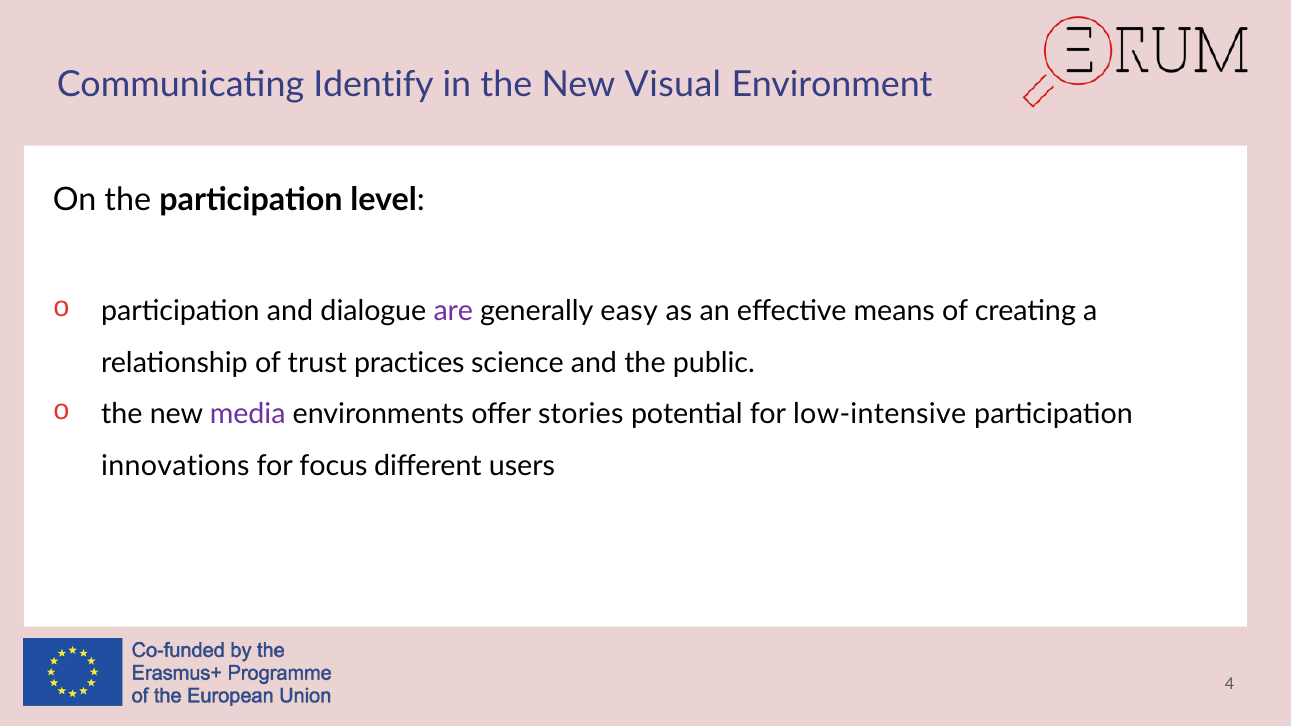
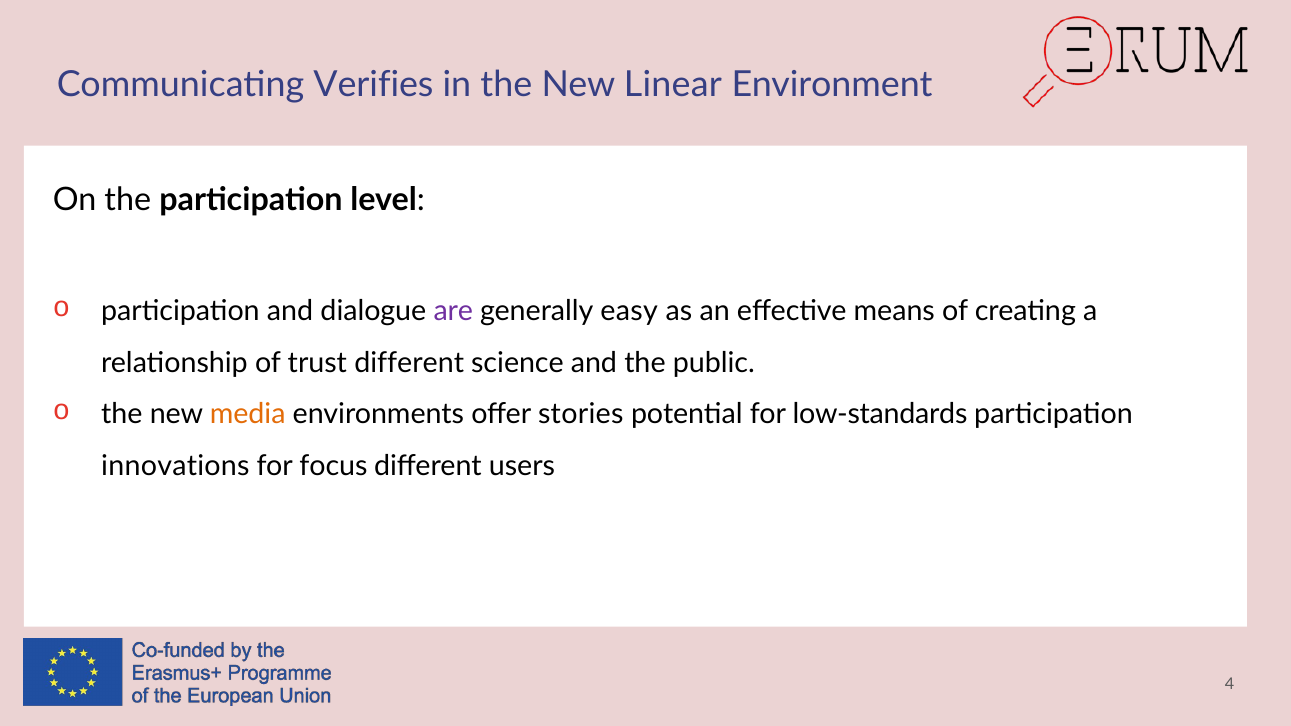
Identify: Identify -> Verifies
Visual: Visual -> Linear
trust practices: practices -> different
media colour: purple -> orange
low-intensive: low-intensive -> low-standards
